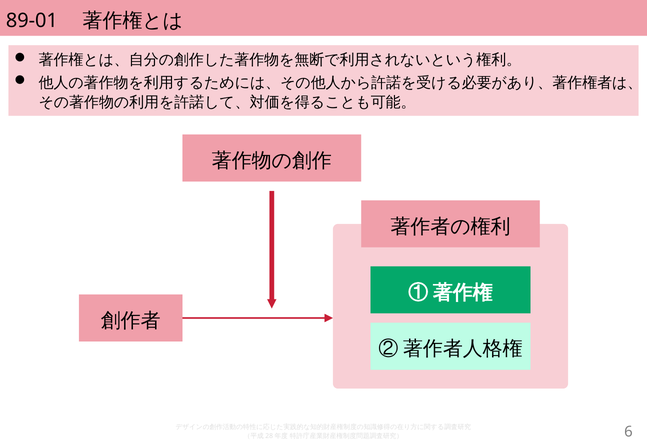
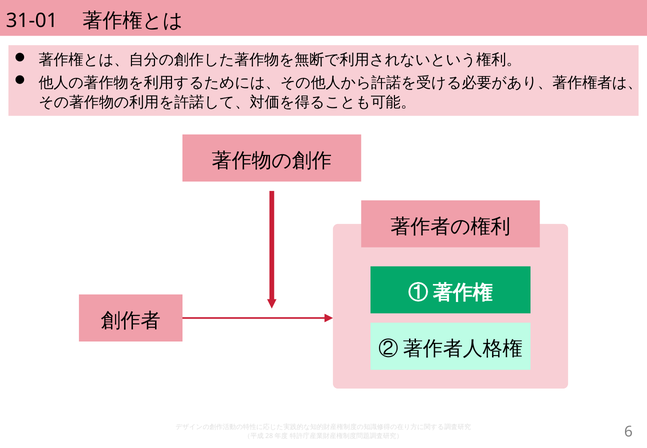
89-01: 89-01 -> 31-01
